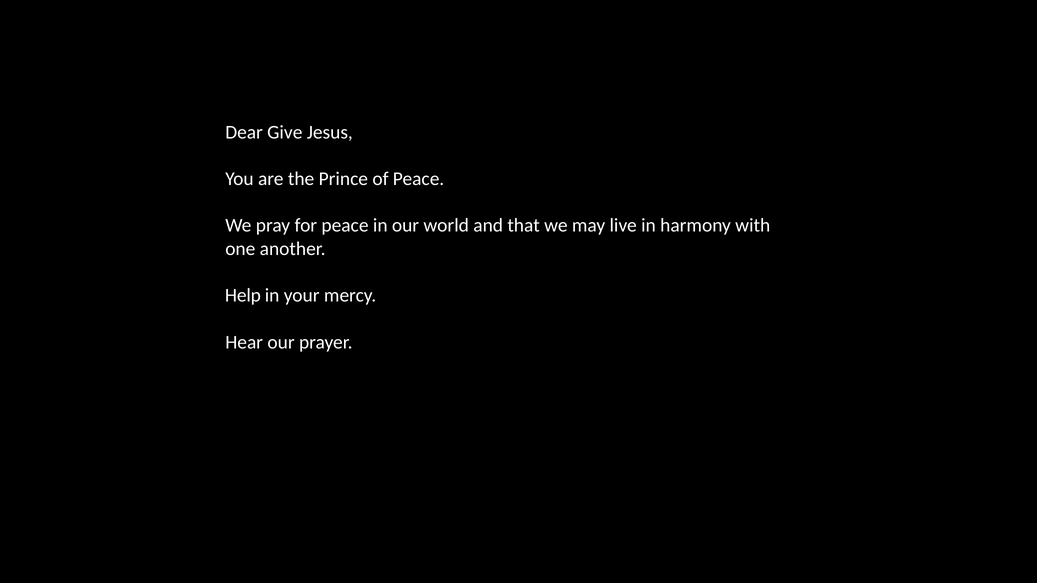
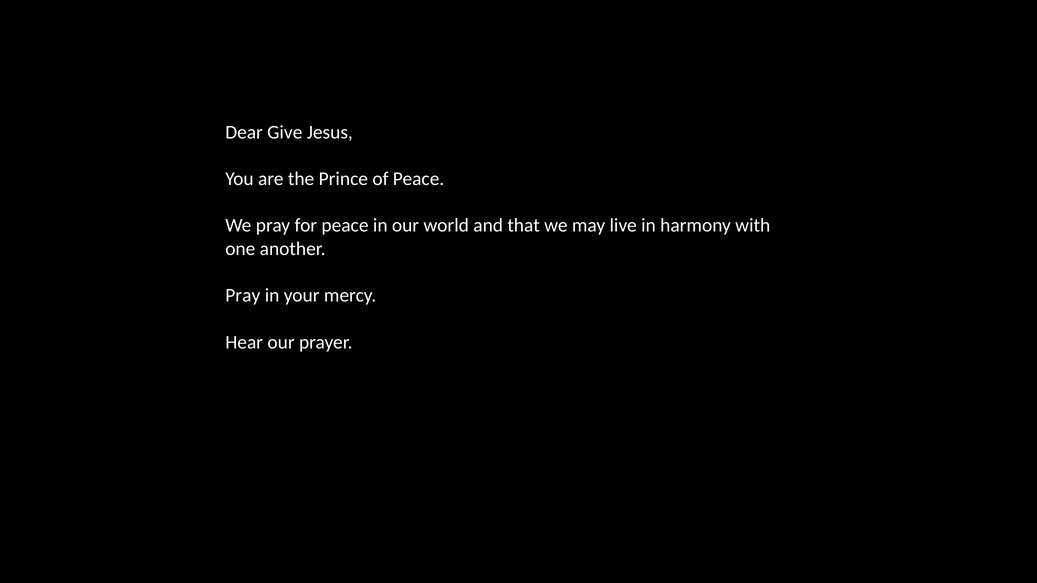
Help at (243, 296): Help -> Pray
